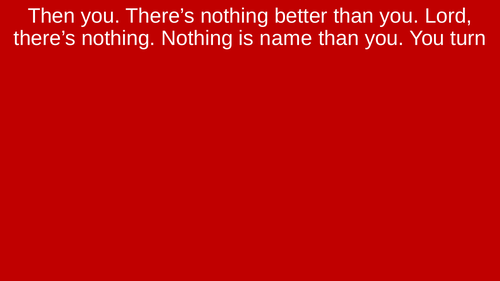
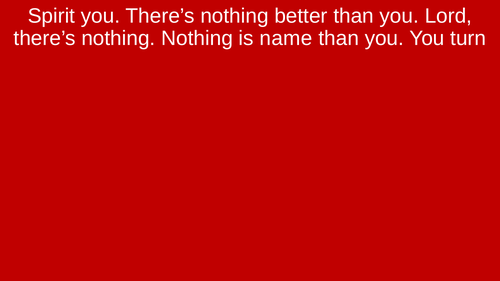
Then: Then -> Spirit
